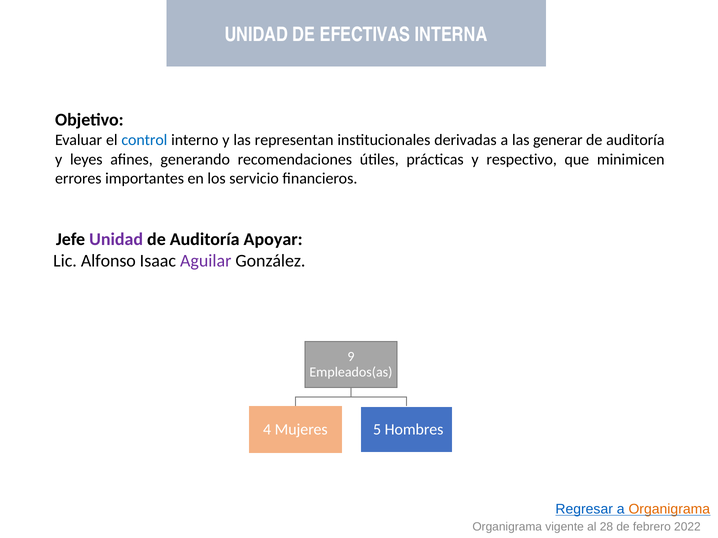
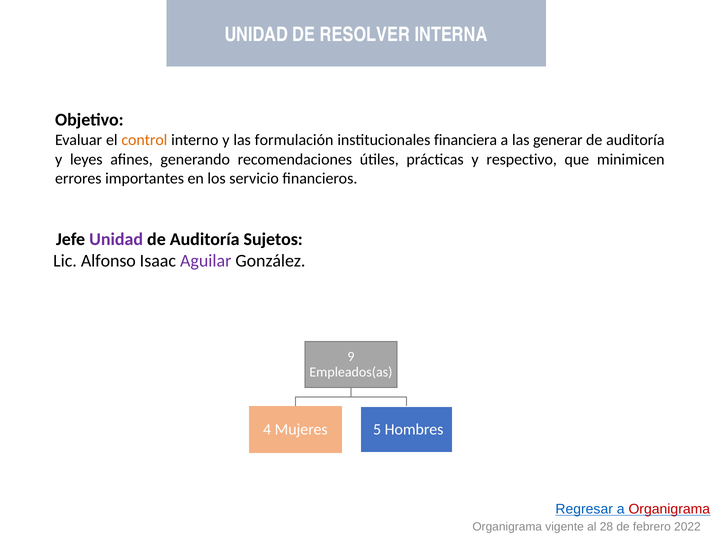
EFECTIVAS: EFECTIVAS -> RESOLVER
control colour: blue -> orange
representan: representan -> formulación
derivadas: derivadas -> financiera
Apoyar: Apoyar -> Sujetos
Organigrama at (669, 510) colour: orange -> red
